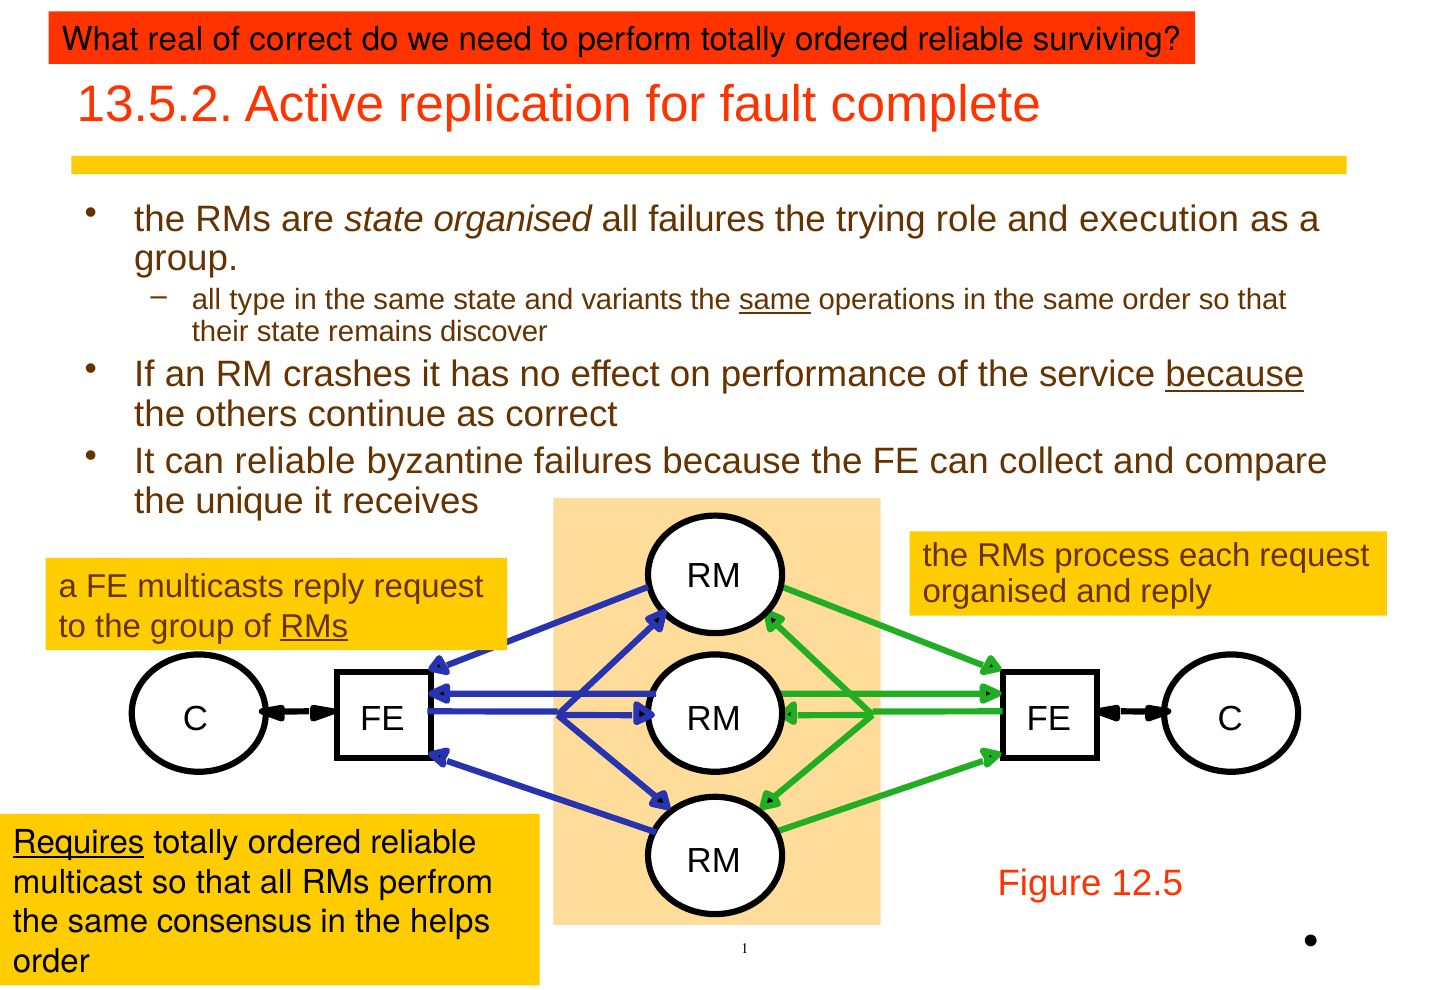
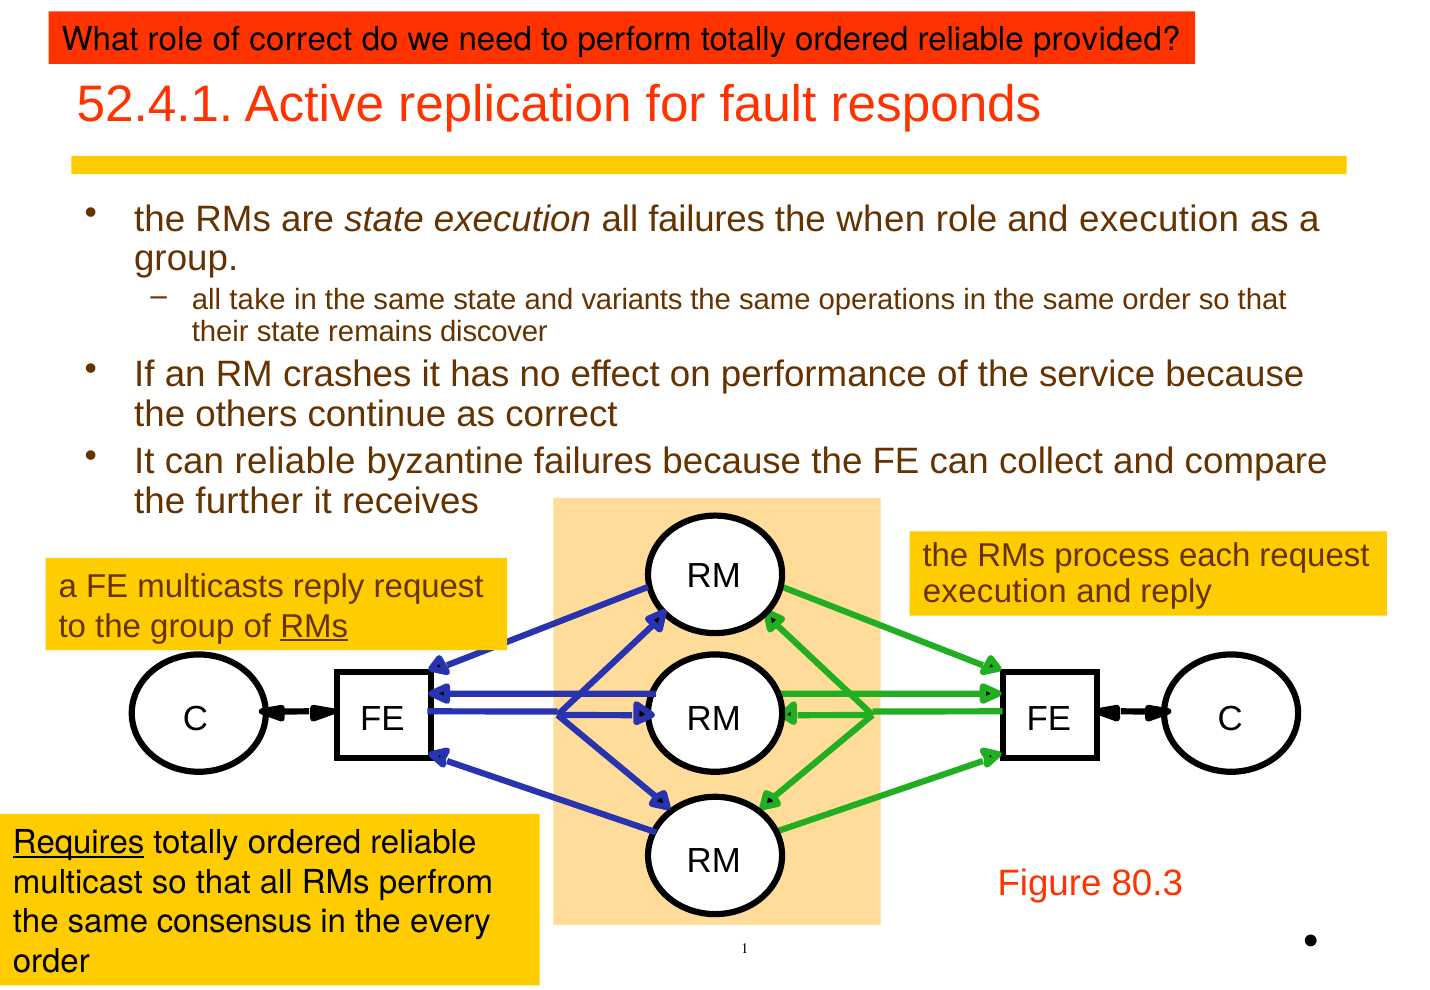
What real: real -> role
surviving: surviving -> provided
13.5.2: 13.5.2 -> 52.4.1
complete: complete -> responds
state organised: organised -> execution
trying: trying -> when
type: type -> take
same at (775, 300) underline: present -> none
because at (1235, 375) underline: present -> none
unique: unique -> further
organised at (995, 591): organised -> execution
12.5: 12.5 -> 80.3
helps: helps -> every
